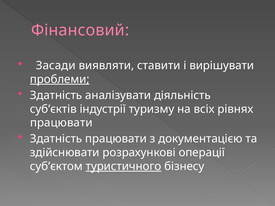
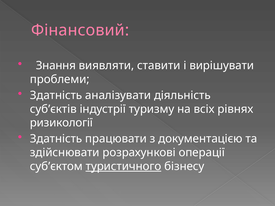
Засади: Засади -> Знання
проблеми underline: present -> none
працювати at (61, 123): працювати -> ризикології
